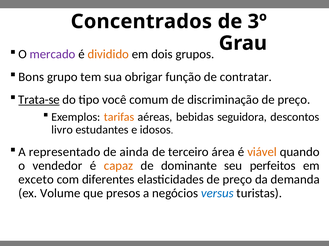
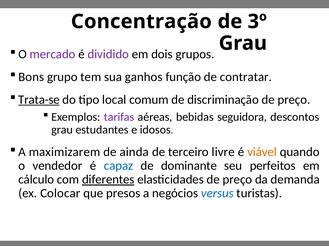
Concentrados: Concentrados -> Concentração
dividido colour: orange -> purple
obrigar: obrigar -> ganhos
você: você -> local
tarifas colour: orange -> purple
livro at (62, 130): livro -> grau
representado: representado -> maximizarem
área: área -> livre
capaz colour: orange -> blue
exceto: exceto -> cálculo
diferentes underline: none -> present
Volume: Volume -> Colocar
